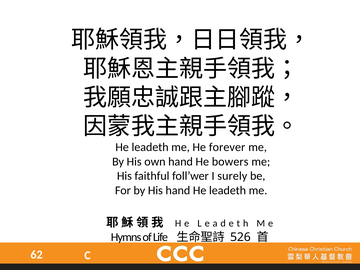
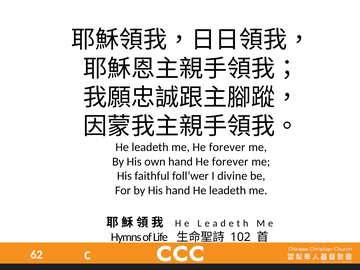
hand He bowers: bowers -> forever
surely: surely -> divine
526: 526 -> 102
